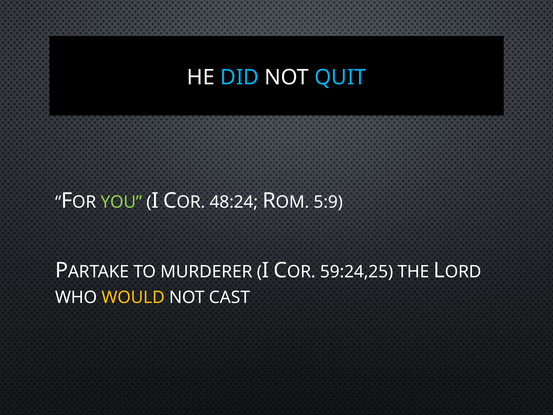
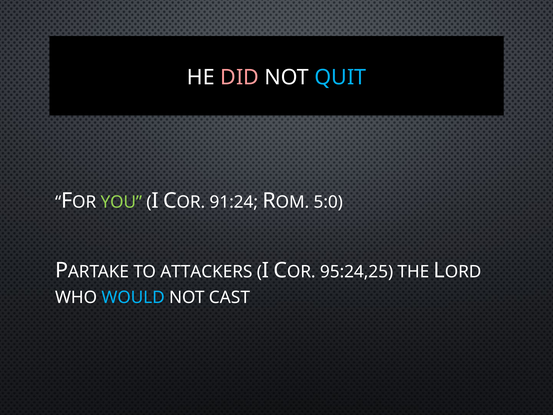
DID colour: light blue -> pink
48:24: 48:24 -> 91:24
5:9: 5:9 -> 5:0
MURDERER: MURDERER -> ATTACKERS
59:24,25: 59:24,25 -> 95:24,25
WOULD colour: yellow -> light blue
